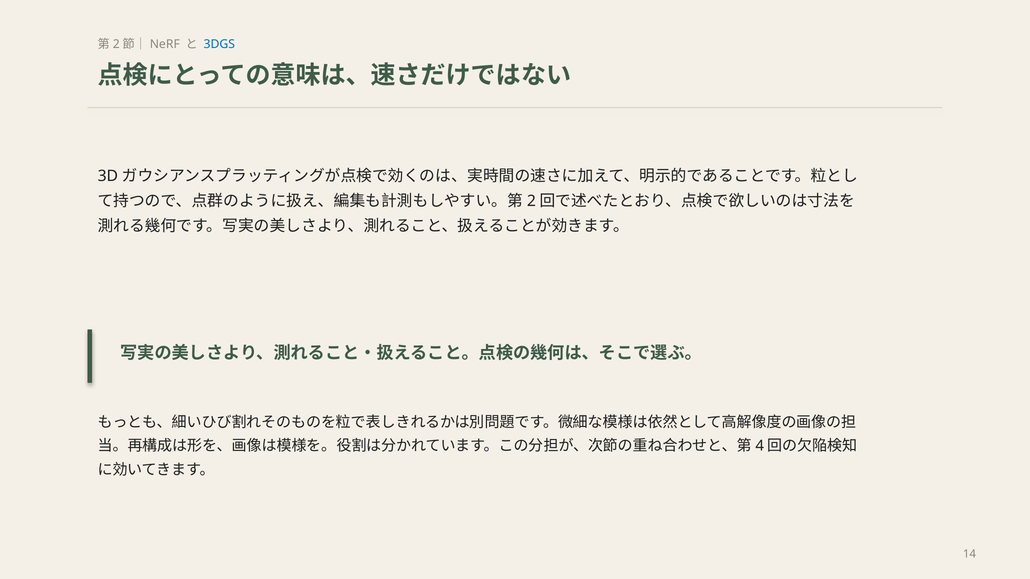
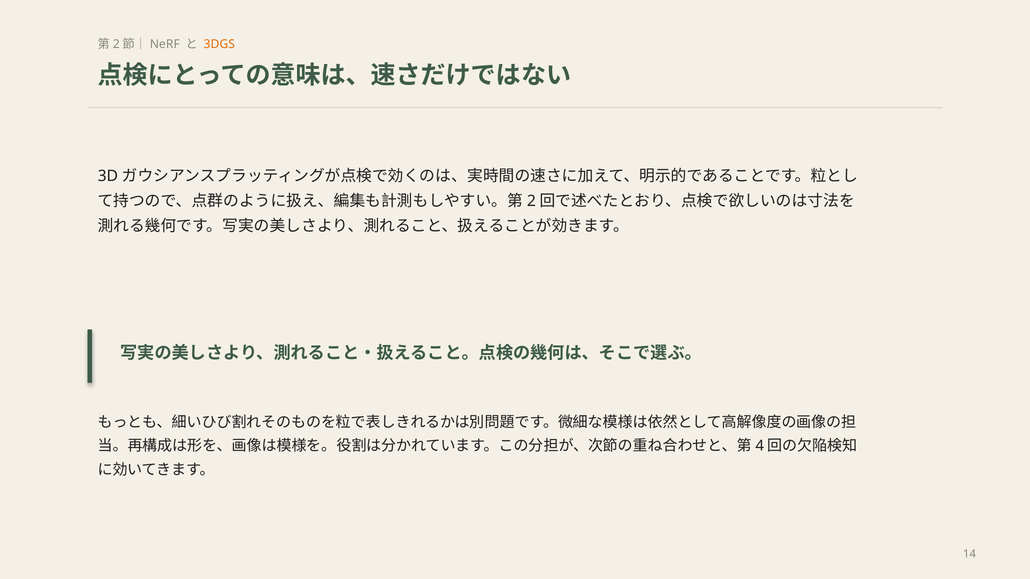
3DGS colour: blue -> orange
